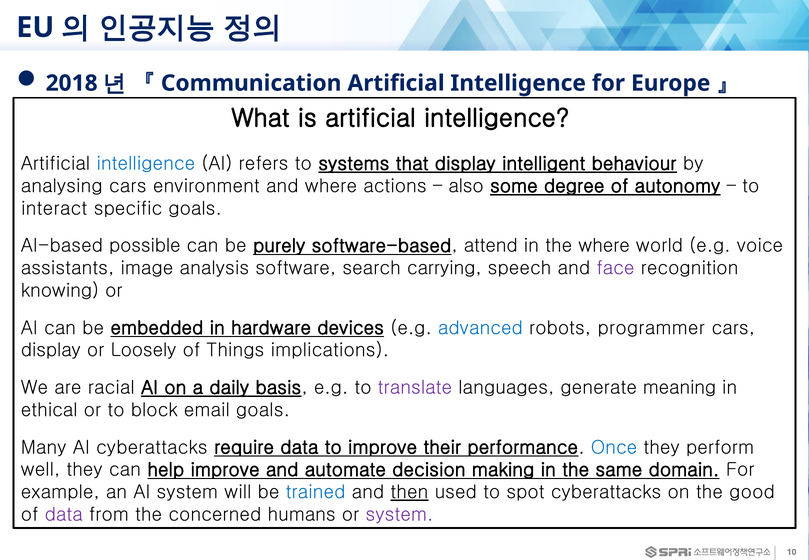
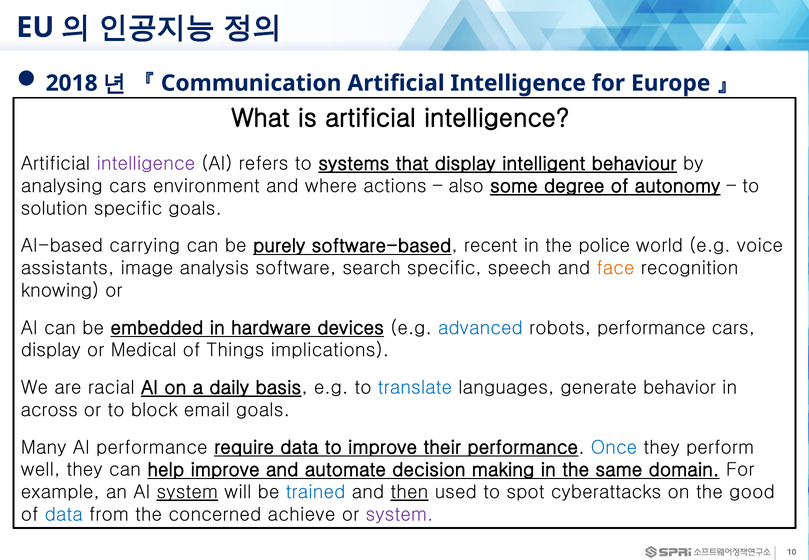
intelligence at (146, 164) colour: blue -> purple
interact: interact -> solution
possible: possible -> carrying
attend: attend -> recent
the where: where -> police
search carrying: carrying -> specific
face colour: purple -> orange
robots programmer: programmer -> performance
Loosely: Loosely -> Medical
translate colour: purple -> blue
meaning: meaning -> behavior
ethical: ethical -> across
AI cyberattacks: cyberattacks -> performance
system at (187, 492) underline: none -> present
data at (64, 515) colour: purple -> blue
humans: humans -> achieve
